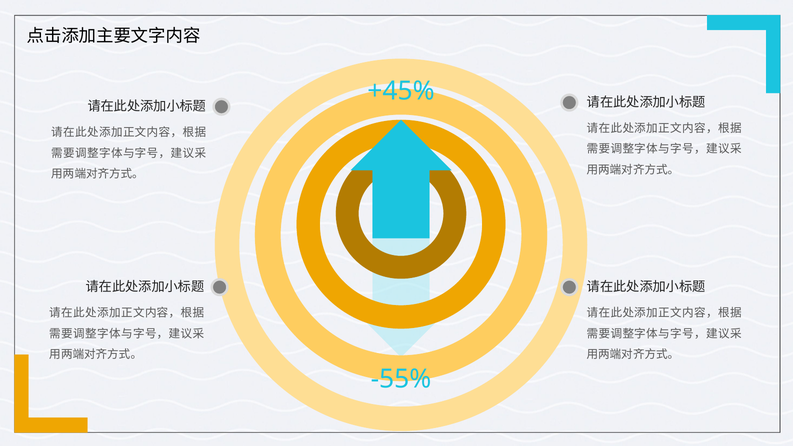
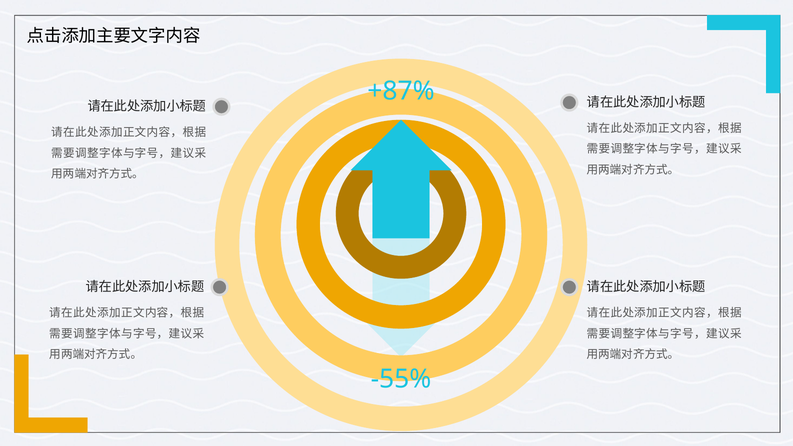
+45%: +45% -> +87%
